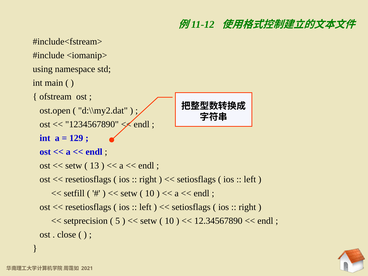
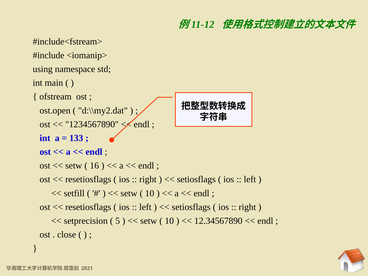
129: 129 -> 133
13: 13 -> 16
